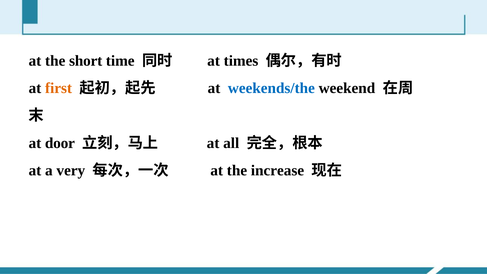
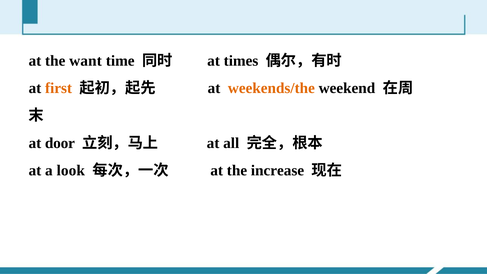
short: short -> want
weekends/the colour: blue -> orange
very: very -> look
